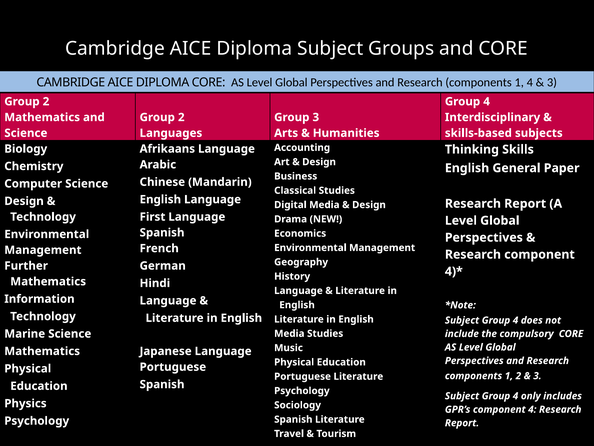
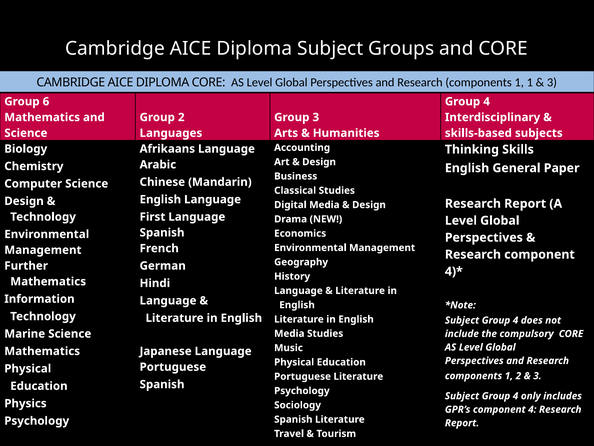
1 4: 4 -> 1
2 at (46, 101): 2 -> 6
